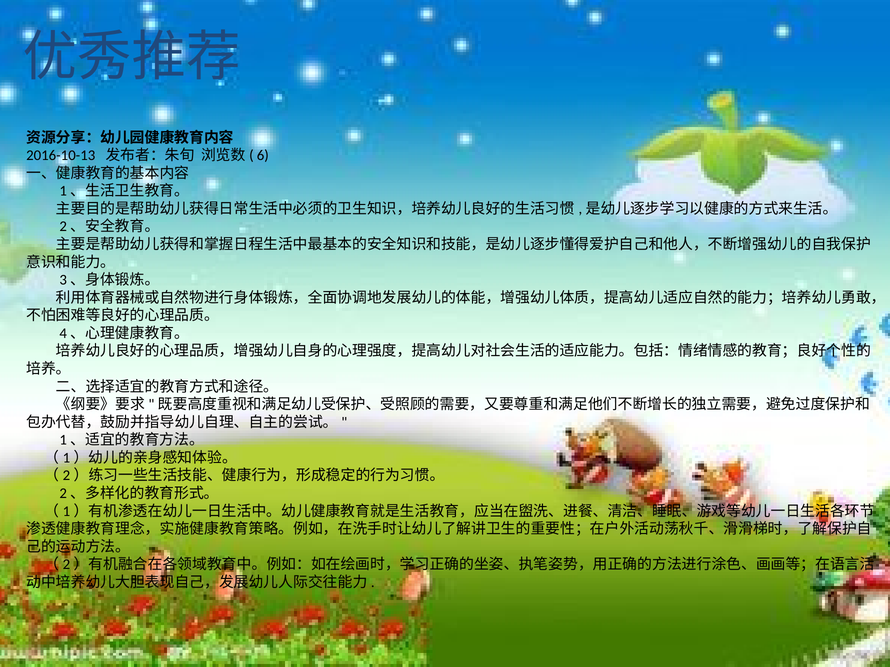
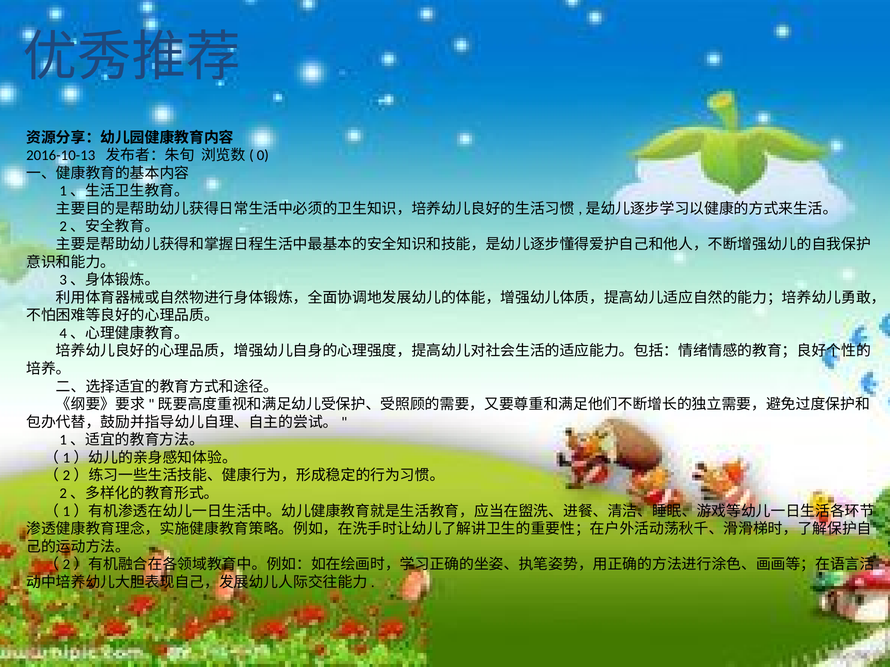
6: 6 -> 0
